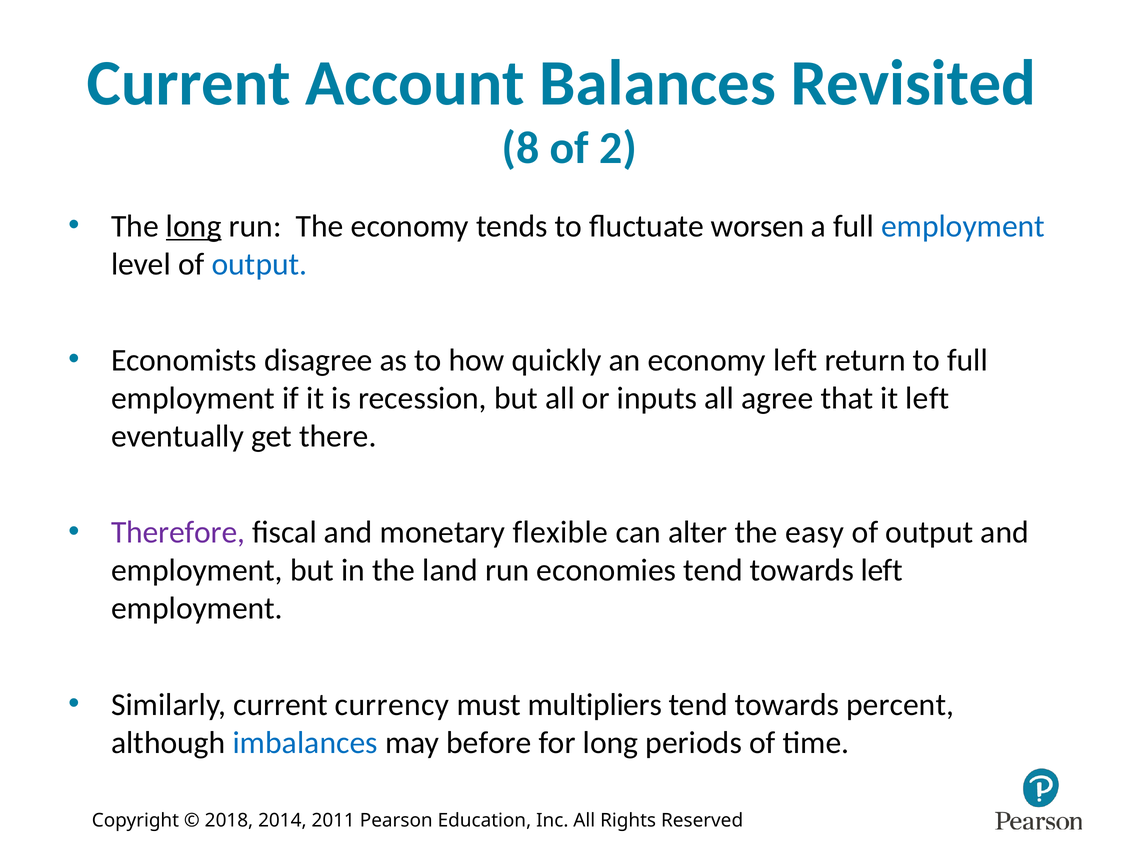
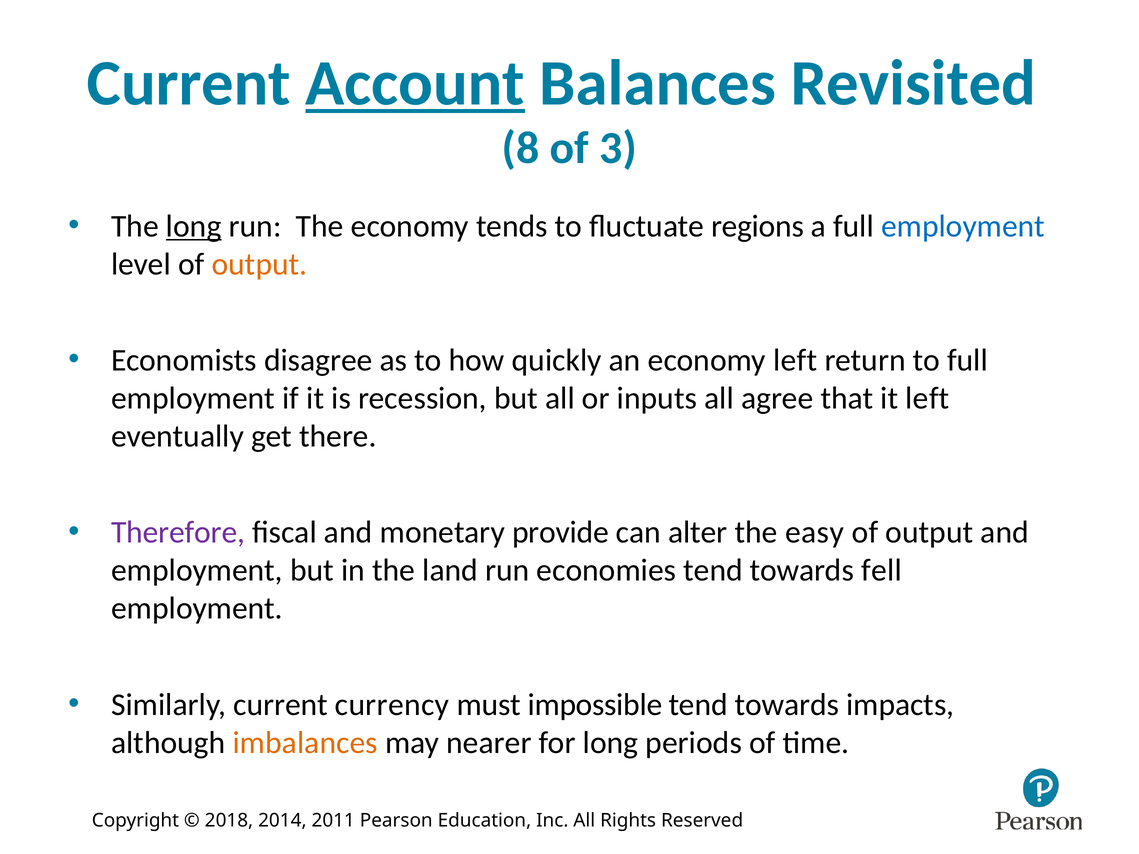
Account underline: none -> present
2: 2 -> 3
worsen: worsen -> regions
output at (260, 264) colour: blue -> orange
flexible: flexible -> provide
towards left: left -> fell
multipliers: multipliers -> impossible
percent: percent -> impacts
imbalances colour: blue -> orange
before: before -> nearer
